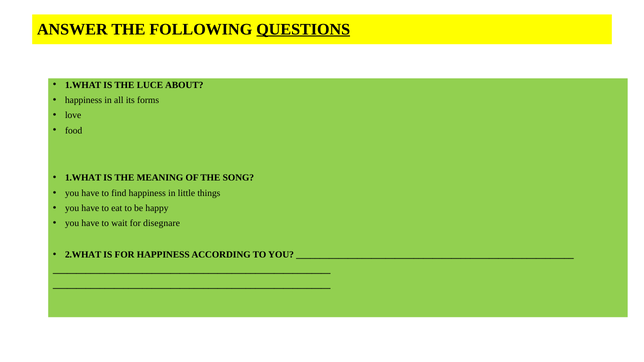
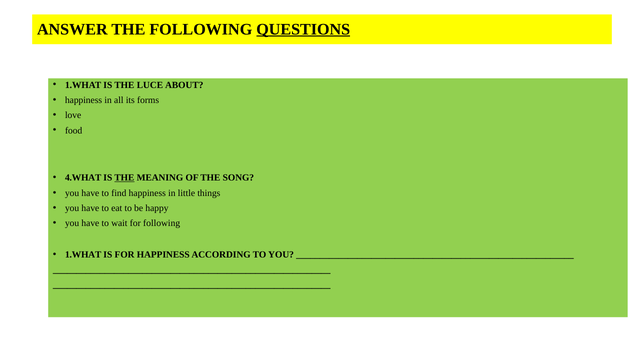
1.WHAT at (83, 178): 1.WHAT -> 4.WHAT
THE at (124, 178) underline: none -> present
for disegnare: disegnare -> following
2.WHAT at (83, 255): 2.WHAT -> 1.WHAT
